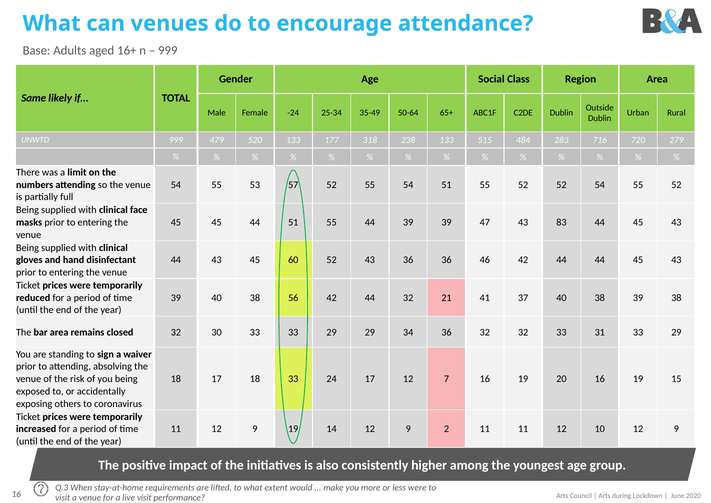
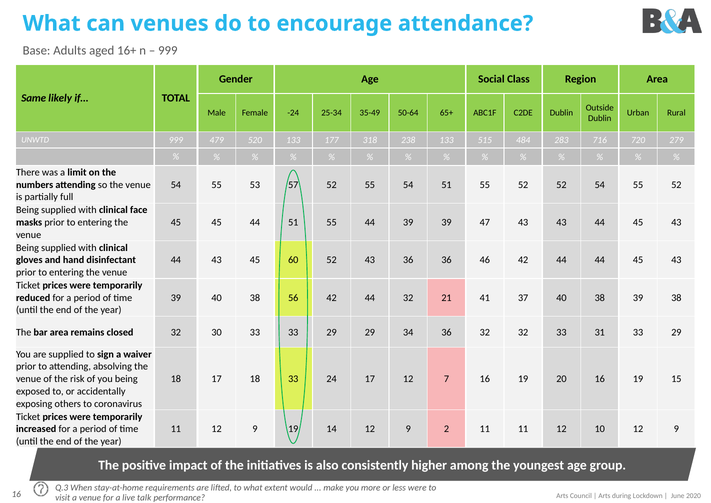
43 83: 83 -> 43
are standing: standing -> supplied
live visit: visit -> talk
